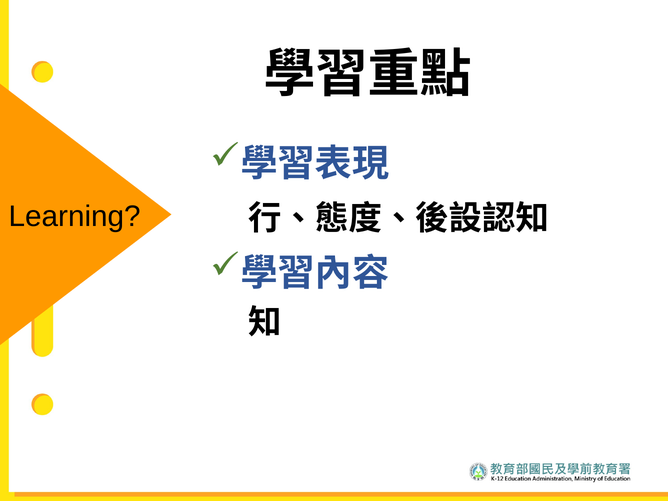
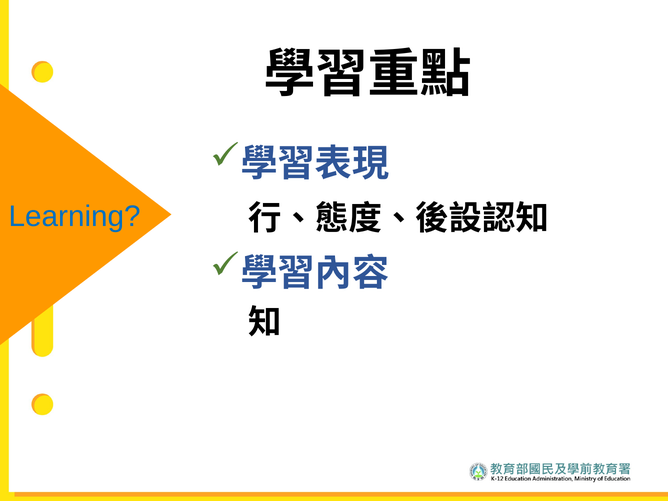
Learning colour: black -> blue
